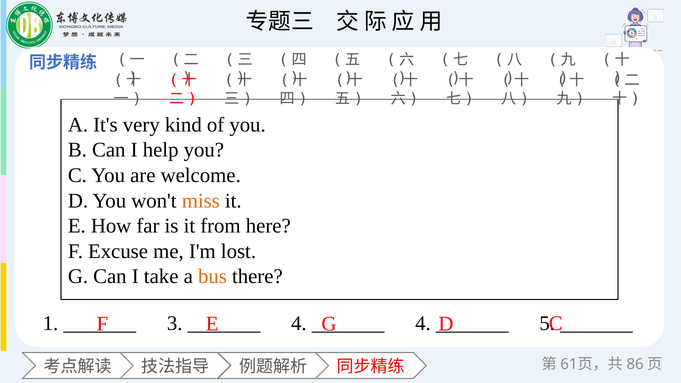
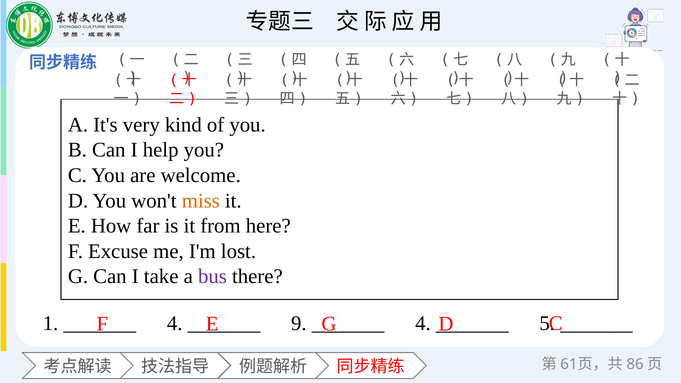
bus colour: orange -> purple
3 at (175, 324): 3 -> 4
4 at (299, 324): 4 -> 9
